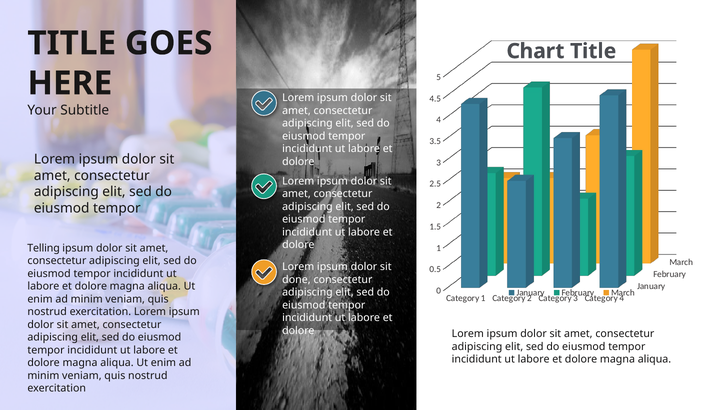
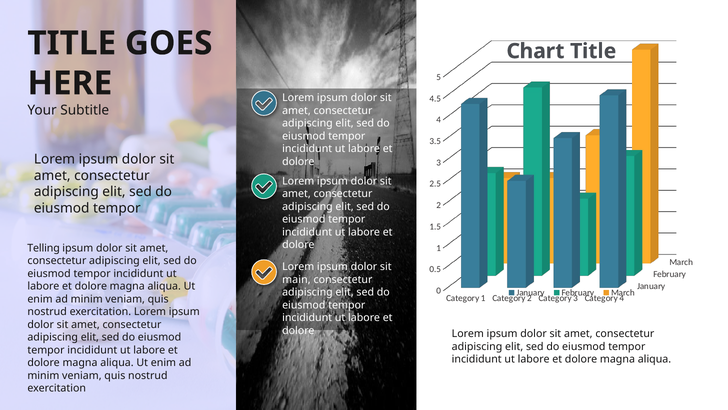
done: done -> main
